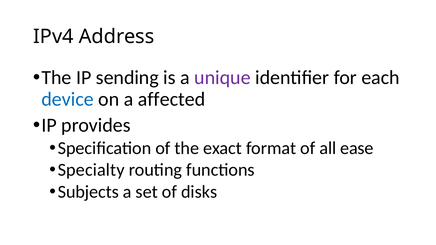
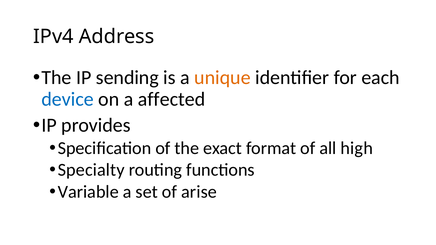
unique colour: purple -> orange
ease: ease -> high
Subjects: Subjects -> Variable
disks: disks -> arise
